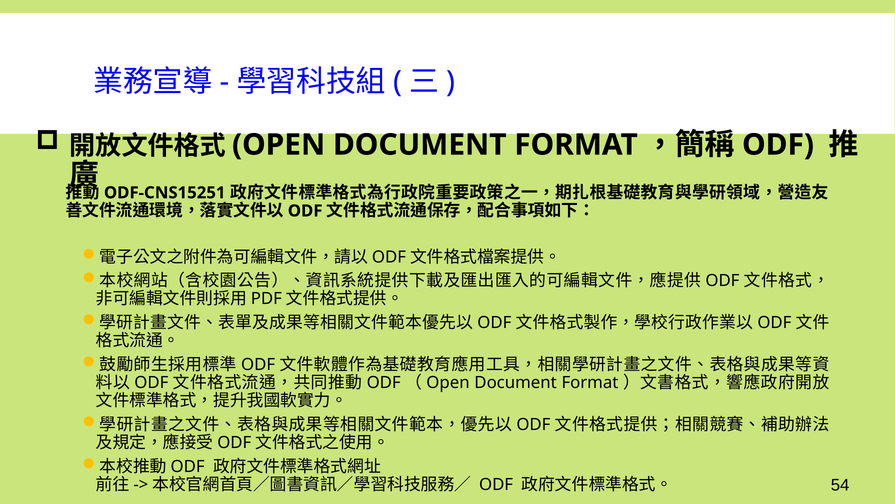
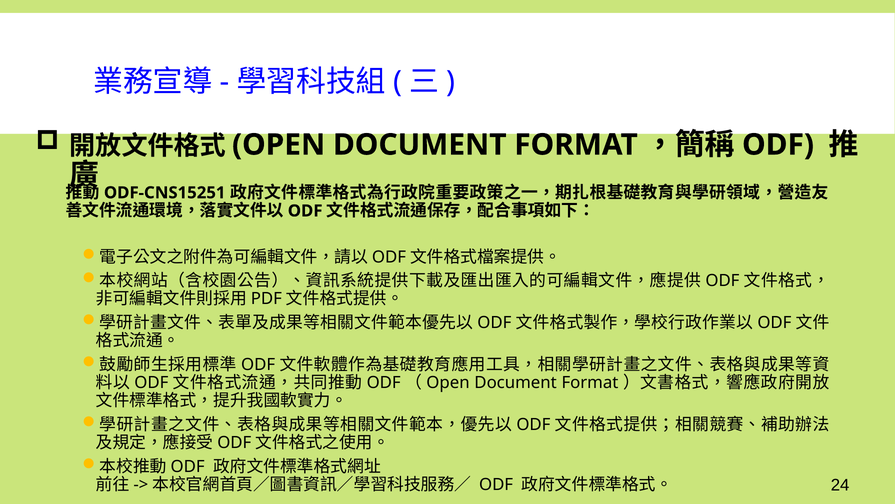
54: 54 -> 24
